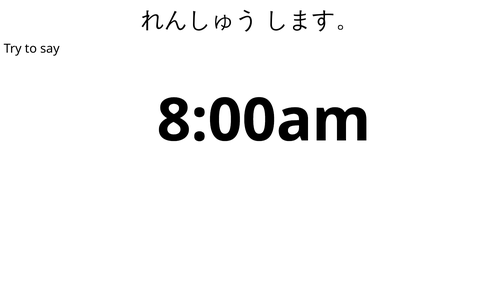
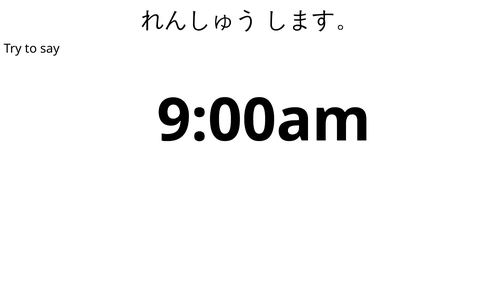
8:00am: 8:00am -> 9:00am
